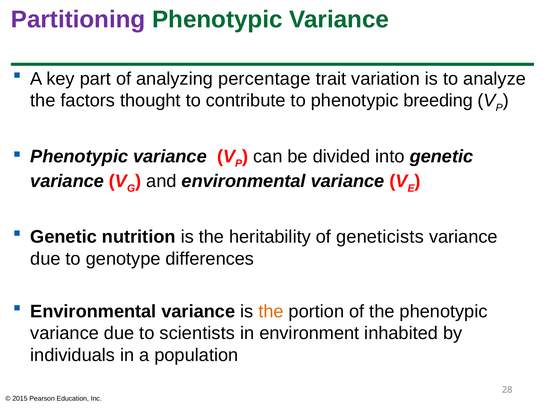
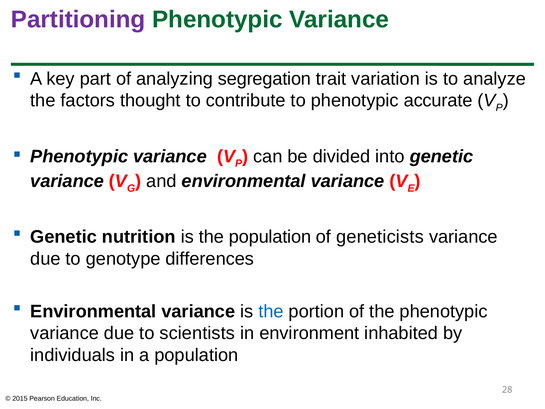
percentage: percentage -> segregation
breeding: breeding -> accurate
the heritability: heritability -> population
the at (271, 311) colour: orange -> blue
